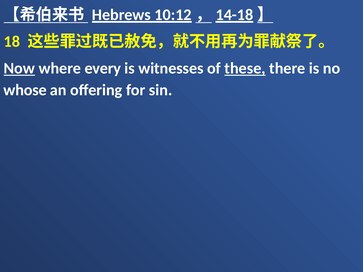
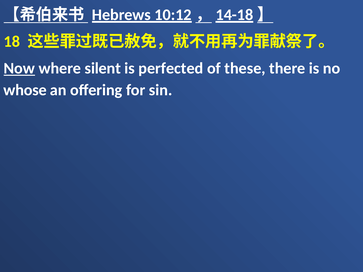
every: every -> silent
witnesses: witnesses -> perfected
these underline: present -> none
